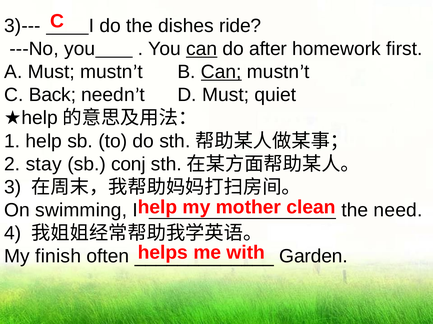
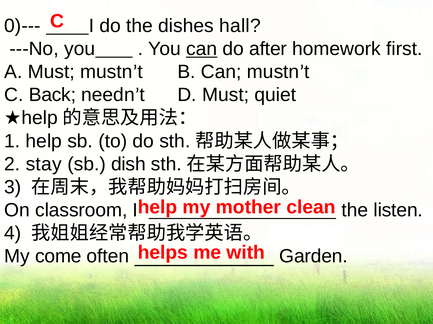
3)---: 3)--- -> 0)---
ride: ride -> hall
Can at (221, 72) underline: present -> none
conj: conj -> dish
swimming: swimming -> classroom
need: need -> listen
finish: finish -> come
